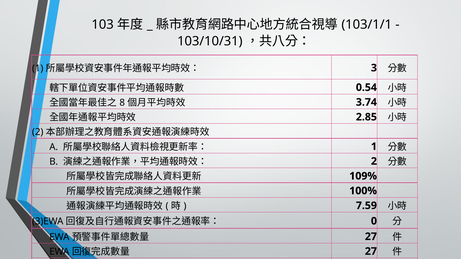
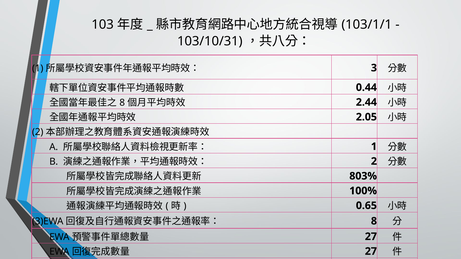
0.54: 0.54 -> 0.44
3.74: 3.74 -> 2.44
2.85: 2.85 -> 2.05
109%: 109% -> 803%
7.59: 7.59 -> 0.65
0 at (374, 221): 0 -> 8
